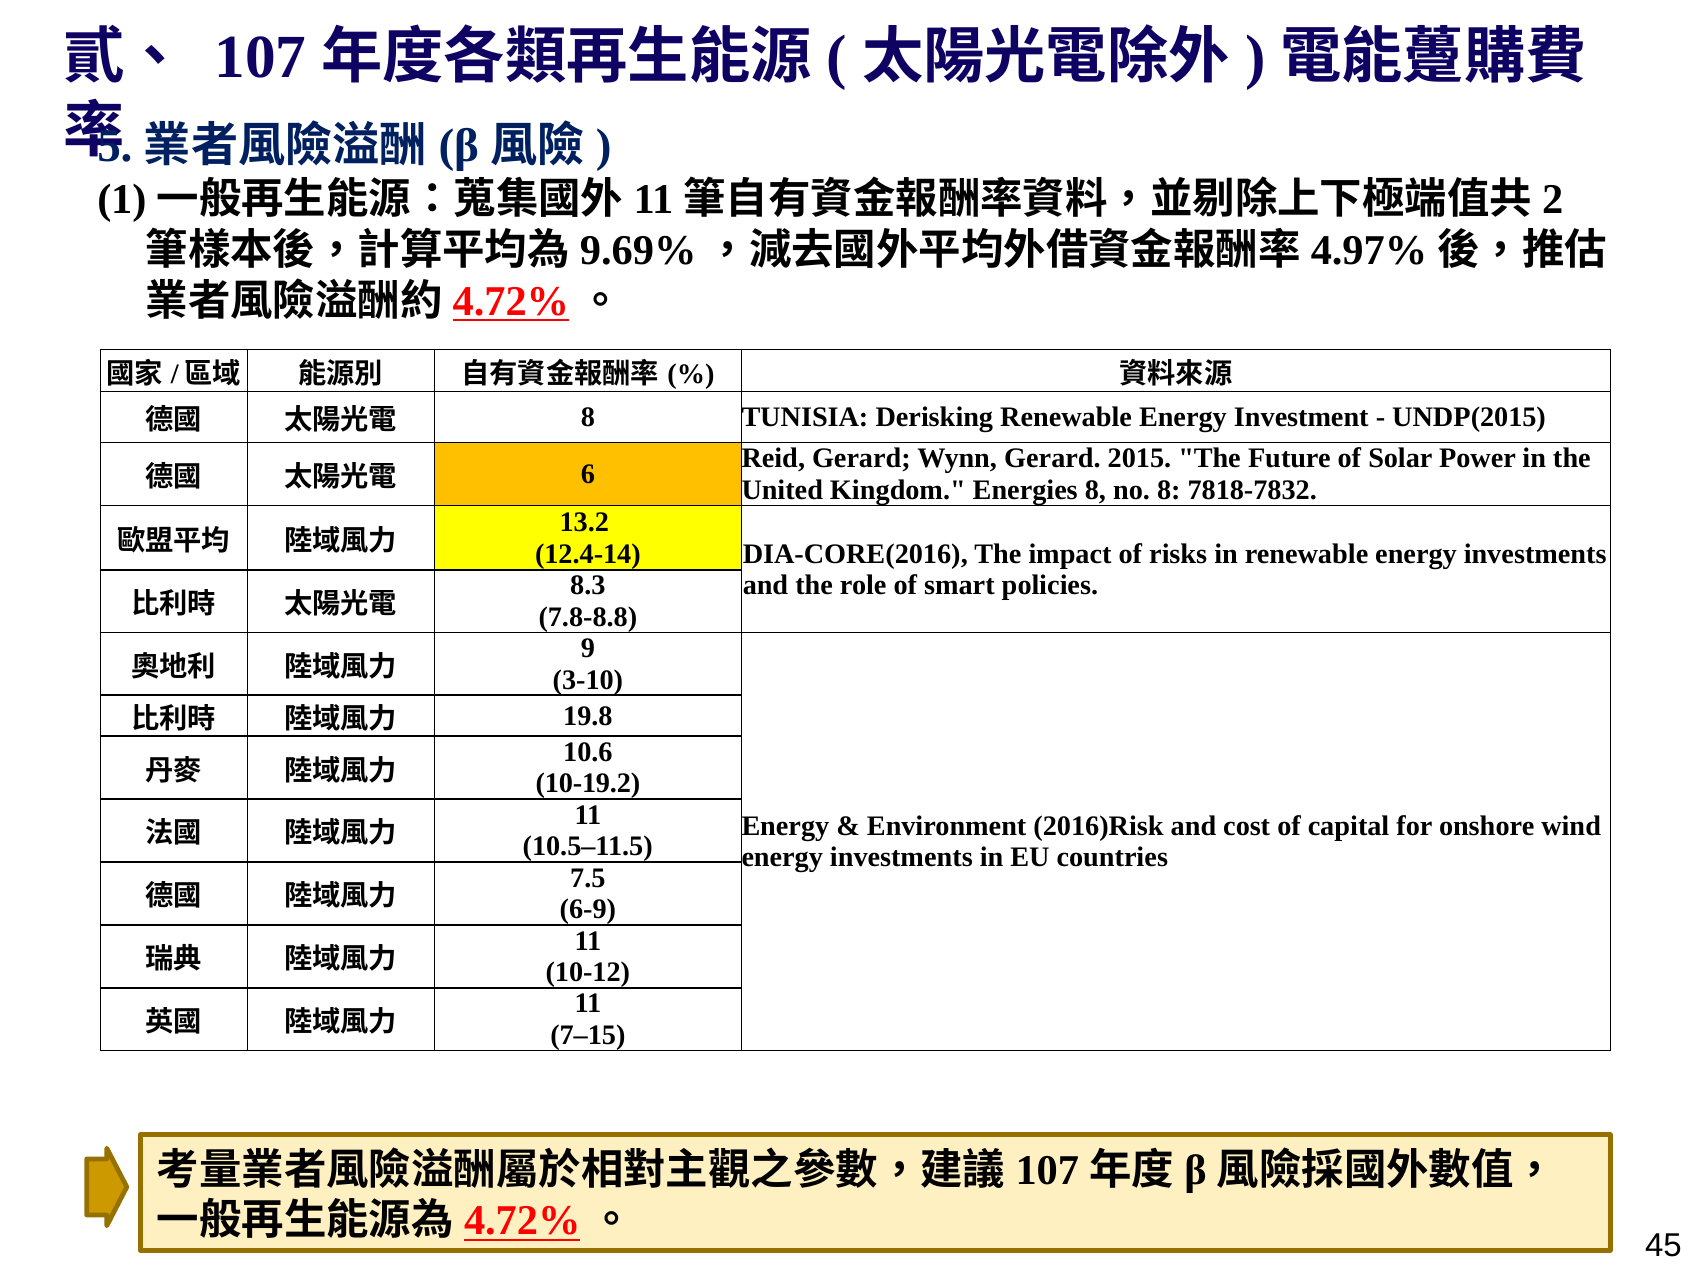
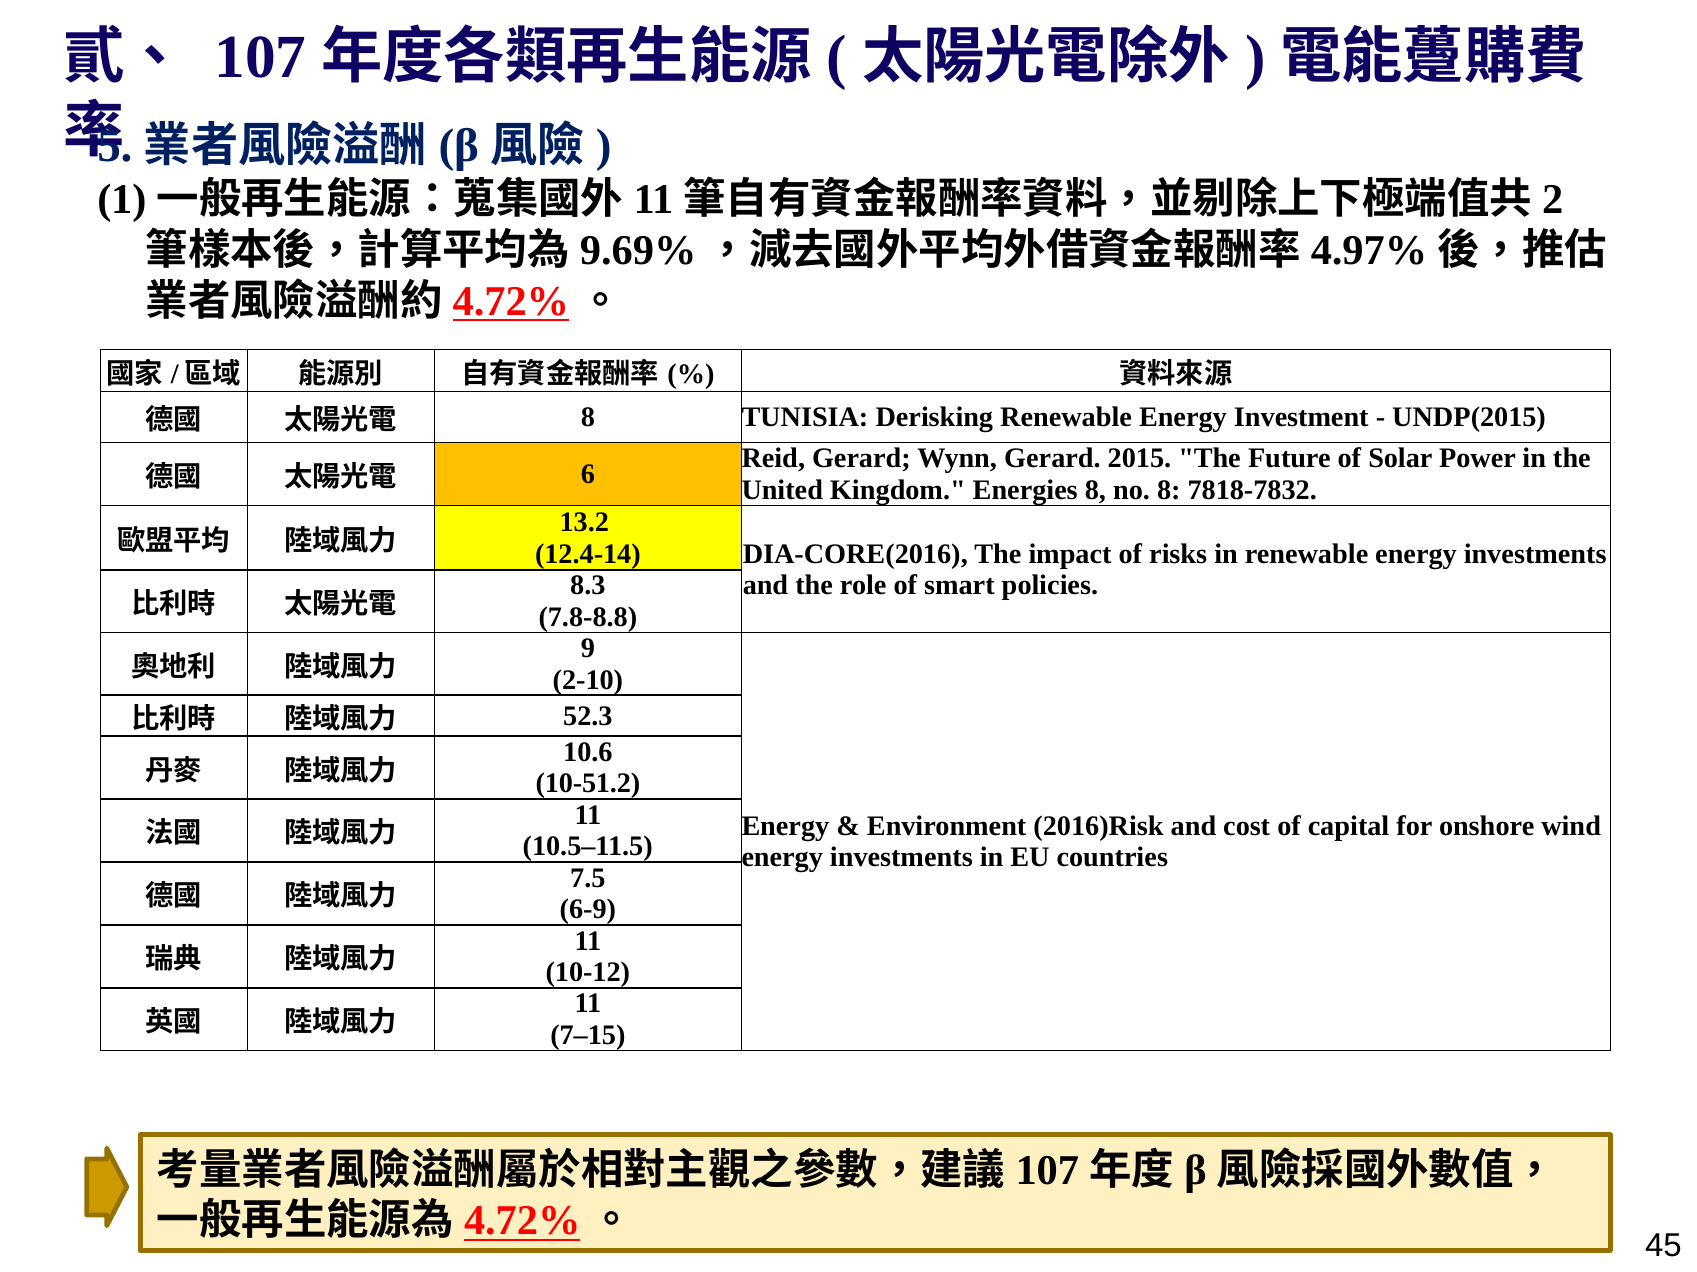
3-10: 3-10 -> 2-10
19.8: 19.8 -> 52.3
10-19.2: 10-19.2 -> 10-51.2
